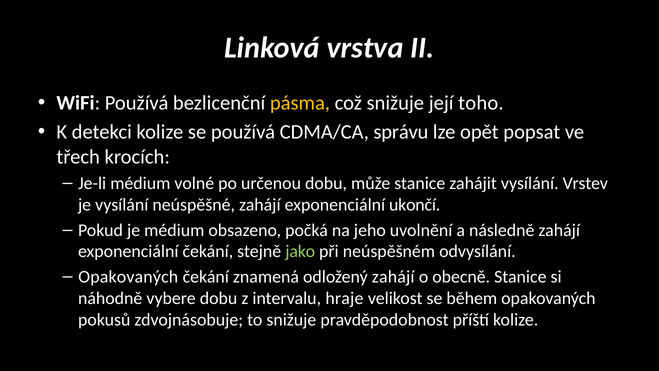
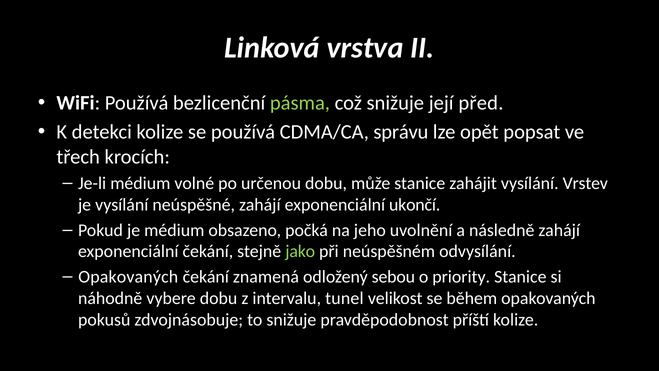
pásma colour: yellow -> light green
toho: toho -> před
odložený zahájí: zahájí -> sebou
obecně: obecně -> priority
hraje: hraje -> tunel
